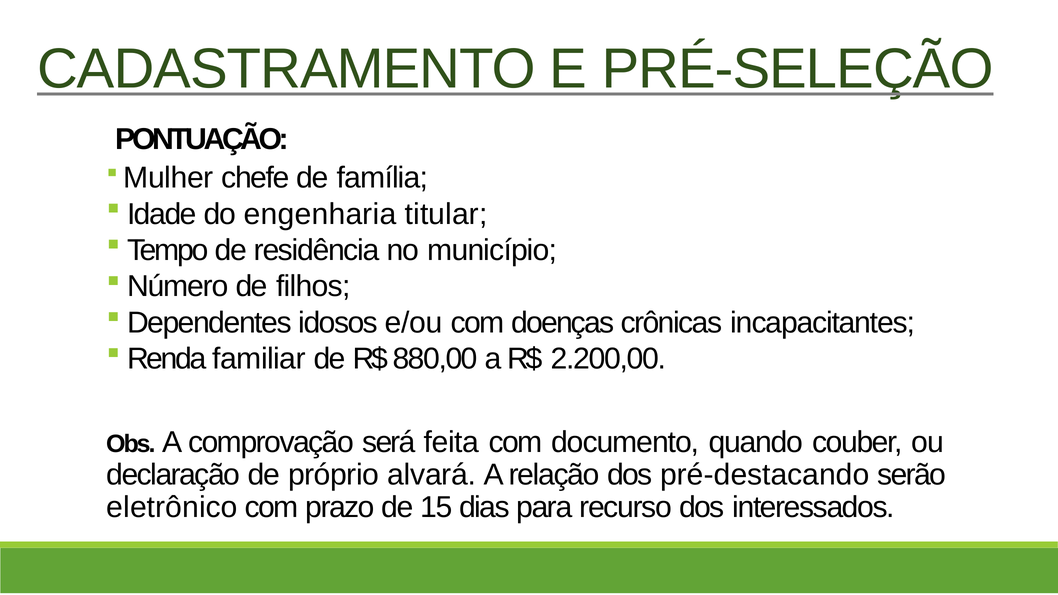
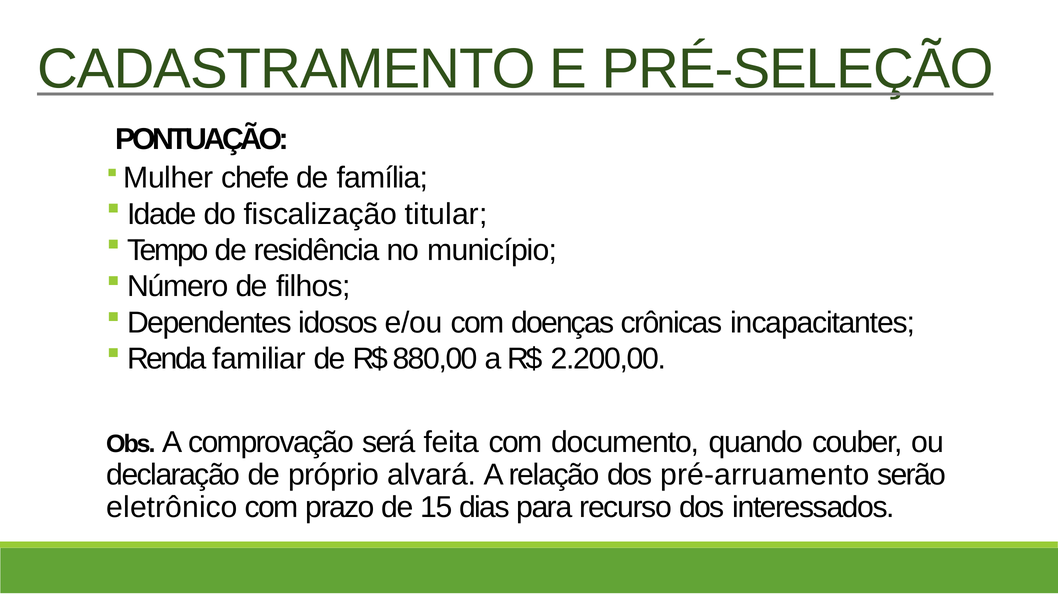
engenharia: engenharia -> fiscalização
pré-destacando: pré-destacando -> pré-arruamento
